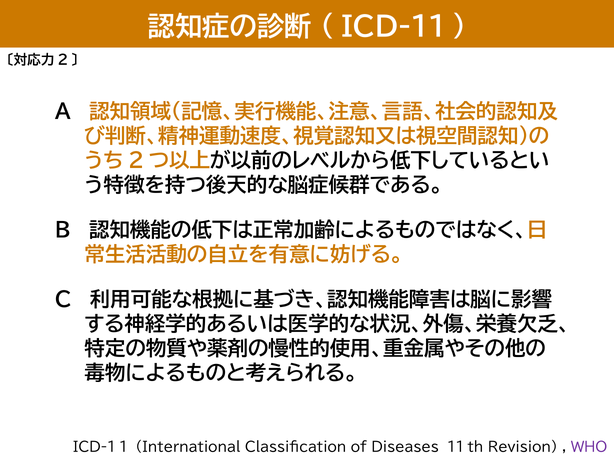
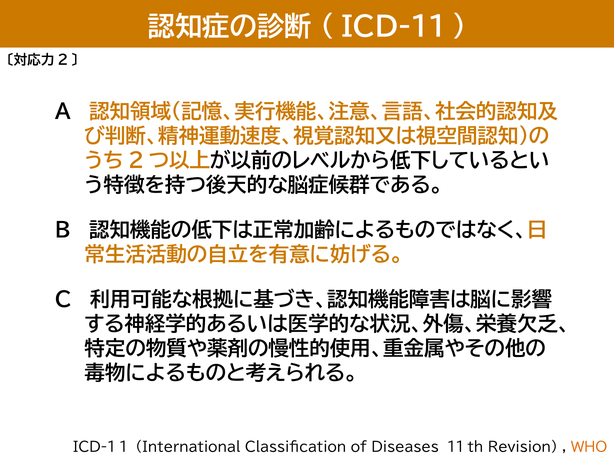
WHO colour: purple -> orange
